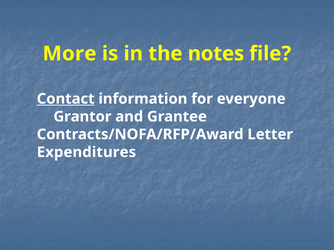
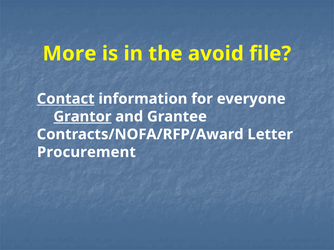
notes: notes -> avoid
Grantor underline: none -> present
Expenditures: Expenditures -> Procurement
